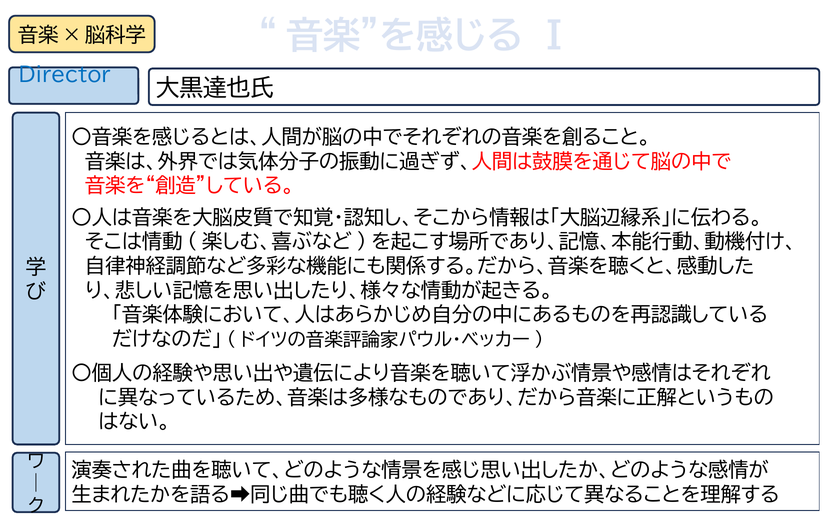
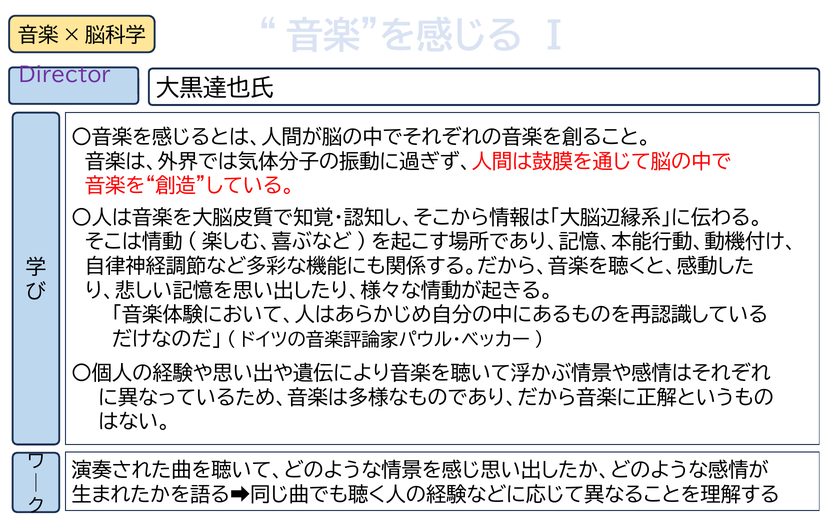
Director colour: blue -> purple
